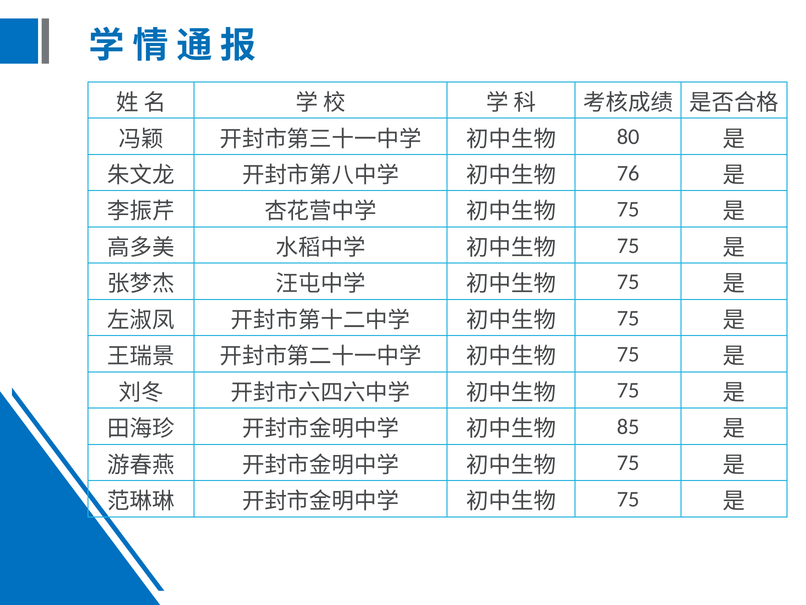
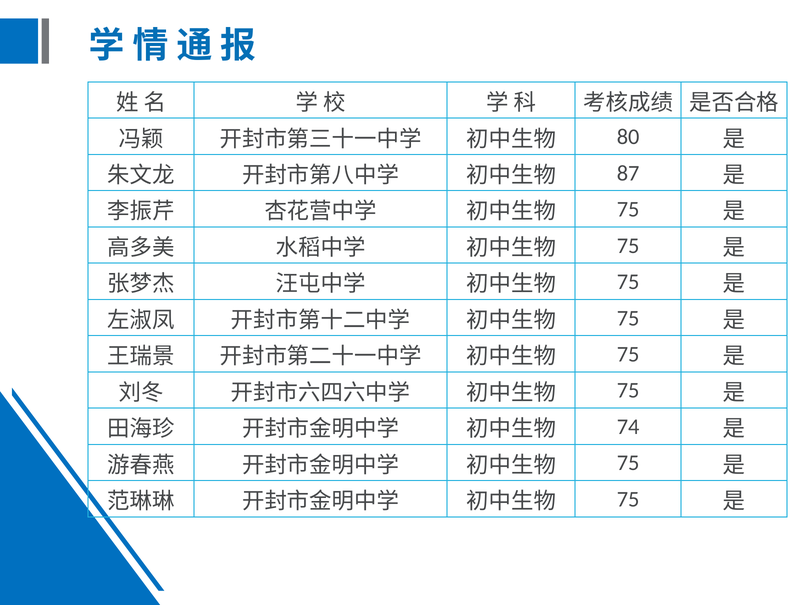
76: 76 -> 87
85: 85 -> 74
